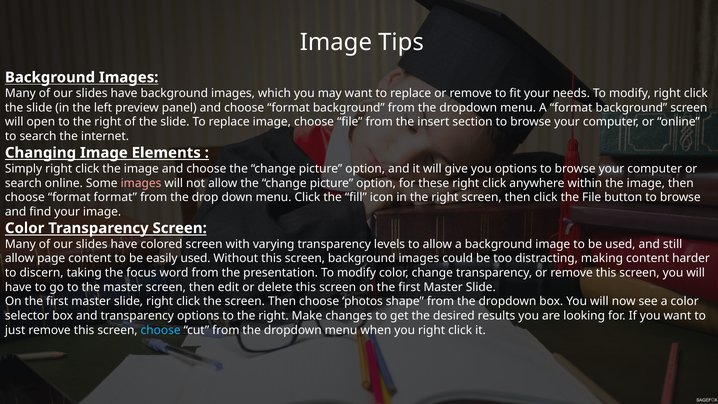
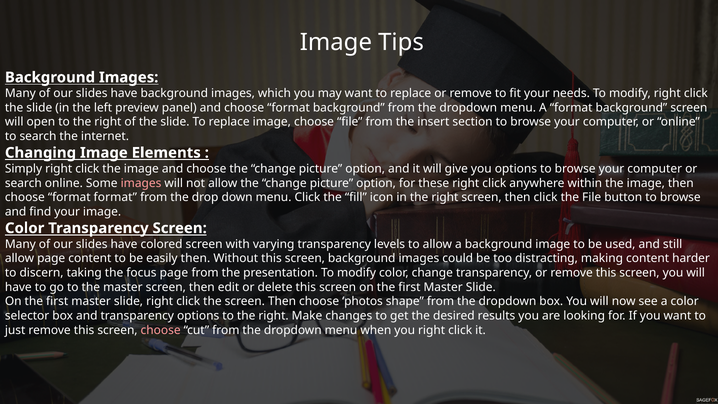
easily used: used -> then
focus word: word -> page
choose at (161, 330) colour: light blue -> pink
